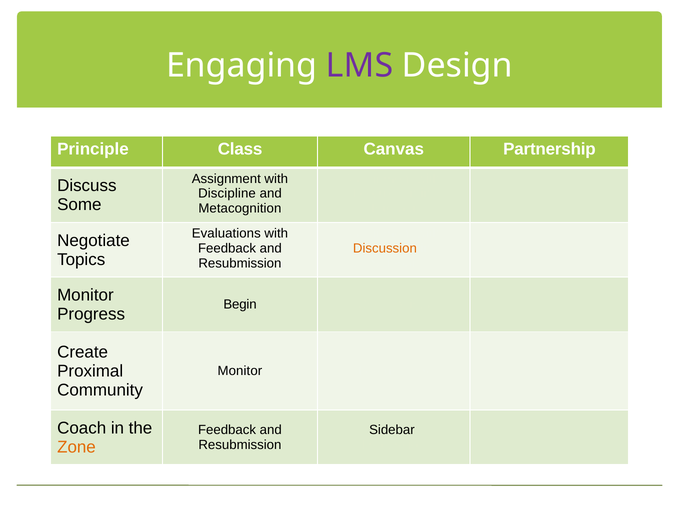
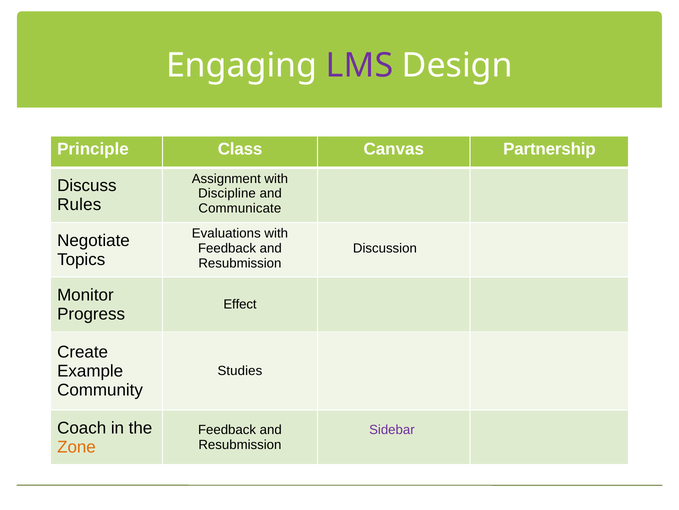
Some: Some -> Rules
Metacognition: Metacognition -> Communicate
Discussion at (385, 248) colour: orange -> black
Begin: Begin -> Effect
Proximal: Proximal -> Example
Monitor at (240, 371): Monitor -> Studies
Sidebar at (392, 429) colour: black -> purple
